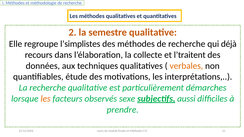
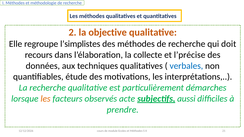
semestre: semestre -> objective
déjà: déjà -> doit
l’traitent: l’traitent -> l’précise
verbales colour: orange -> blue
sexe: sexe -> acte
